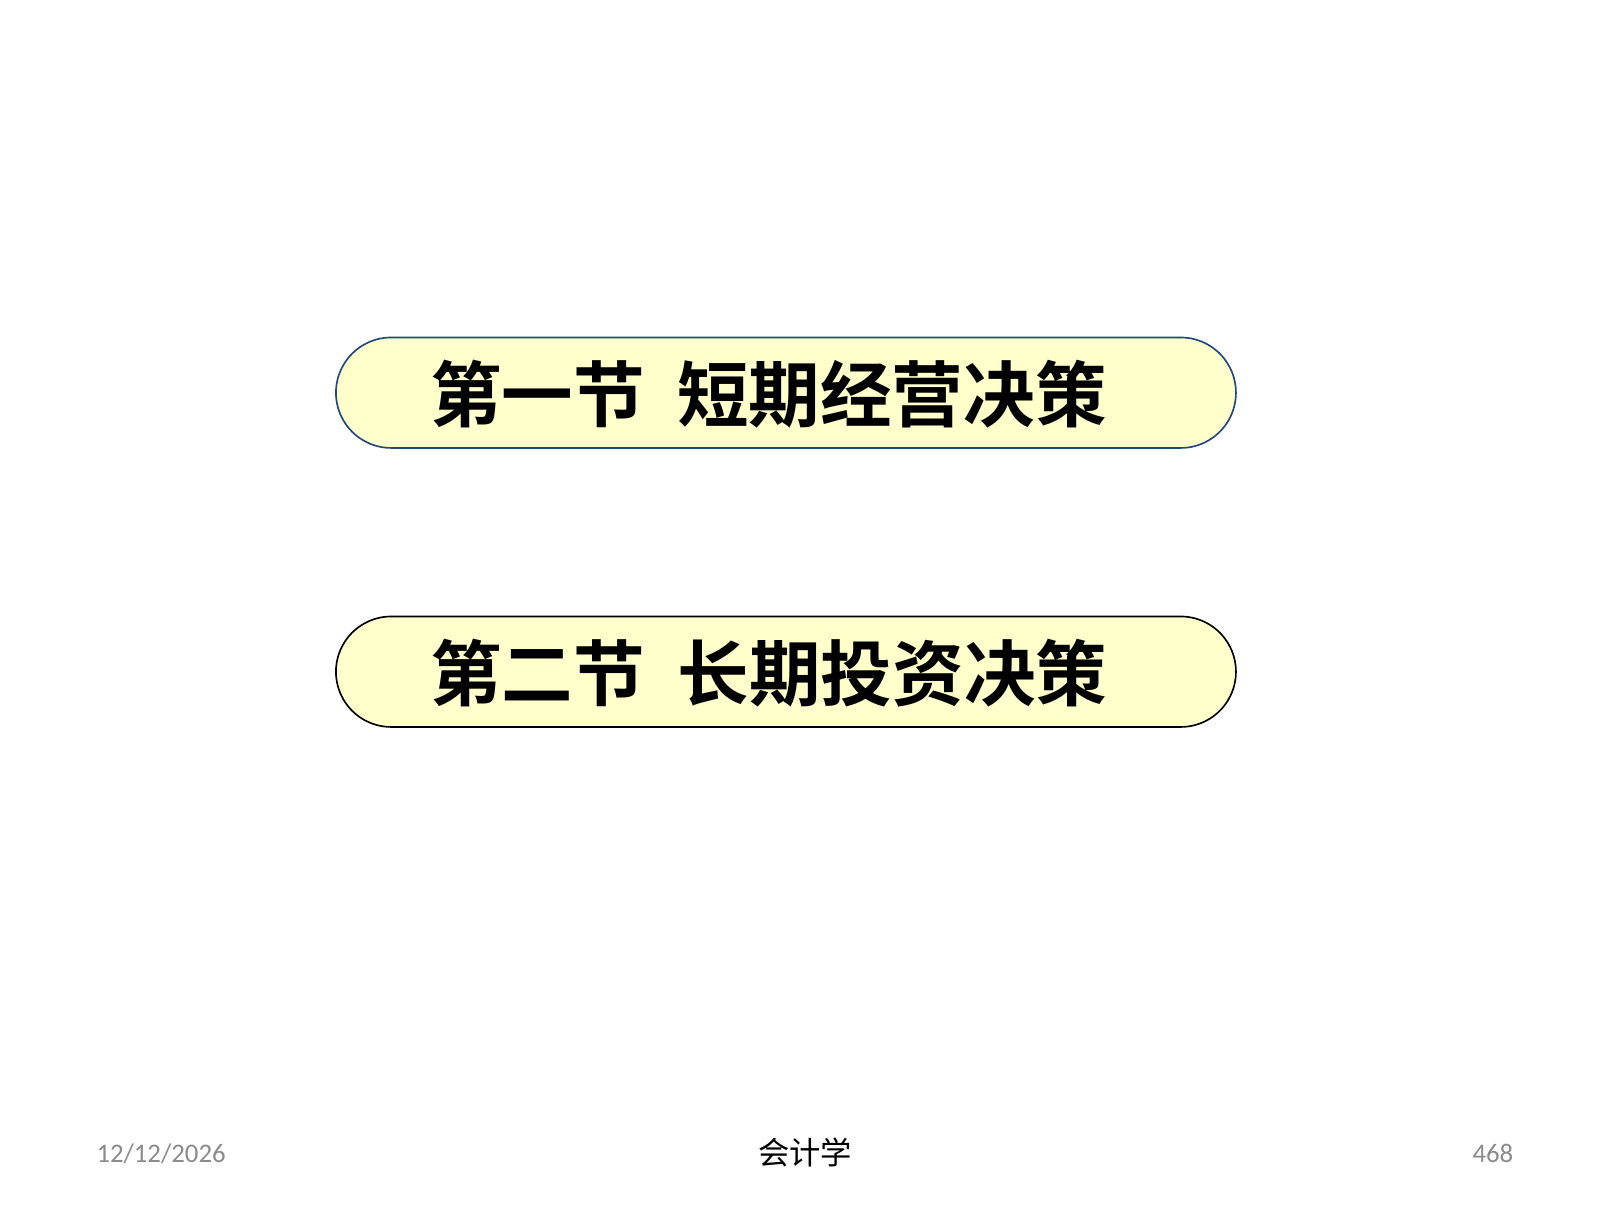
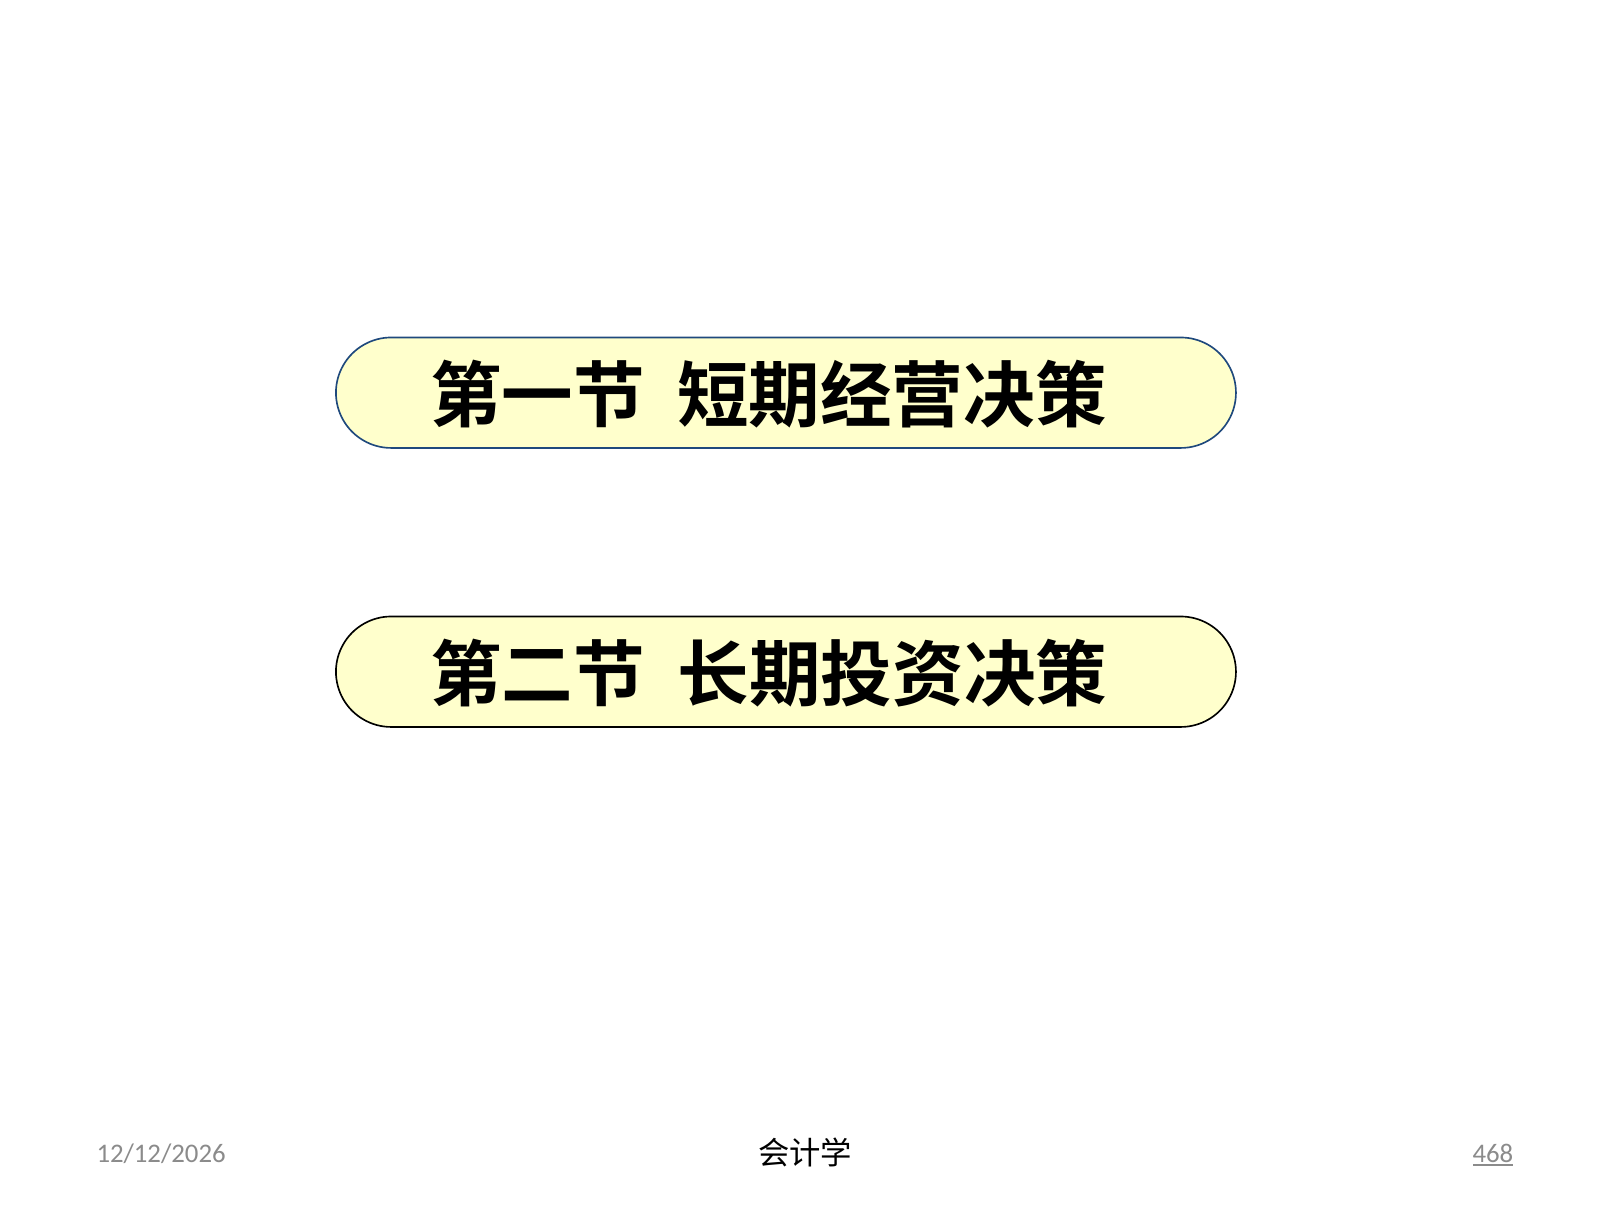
468 underline: none -> present
